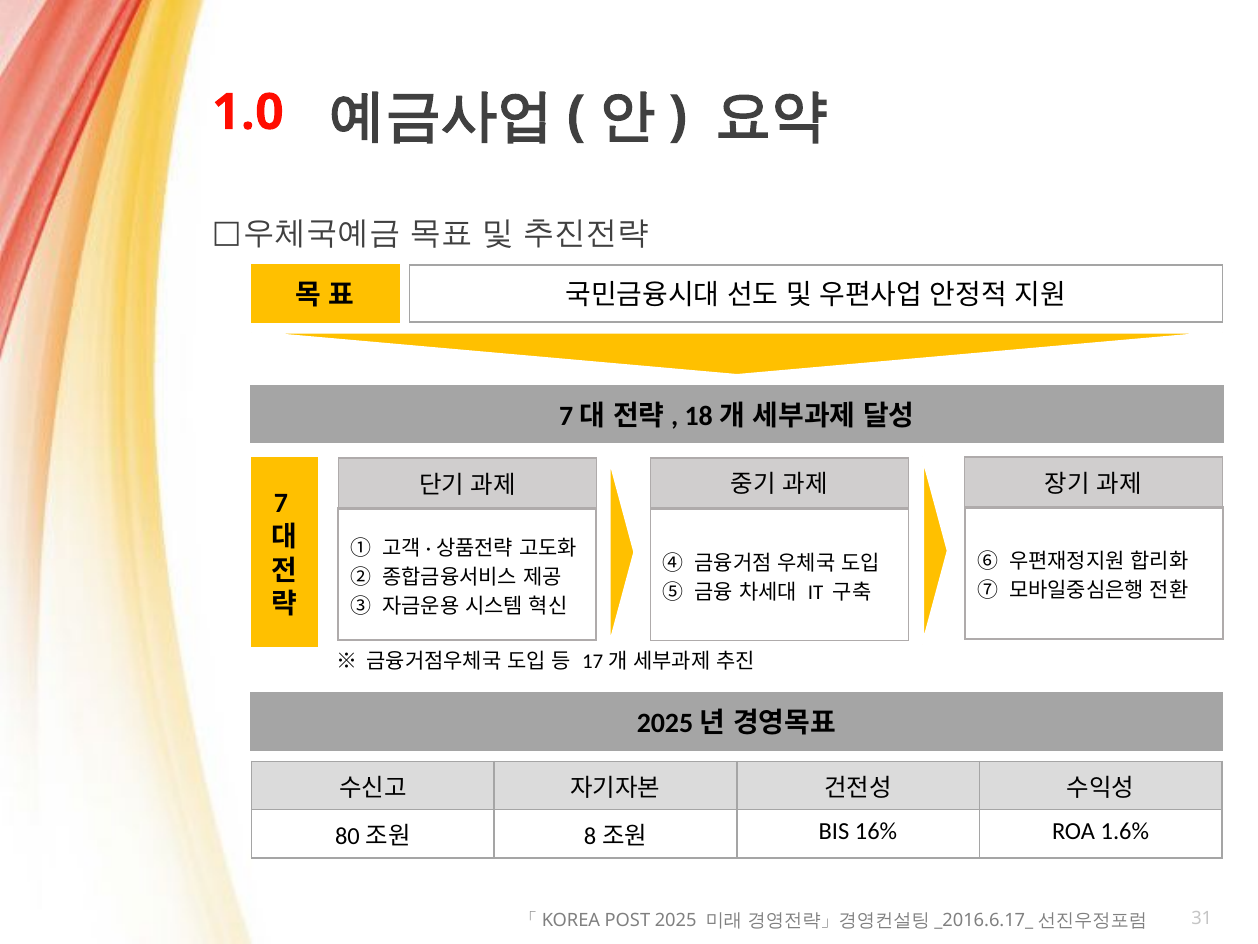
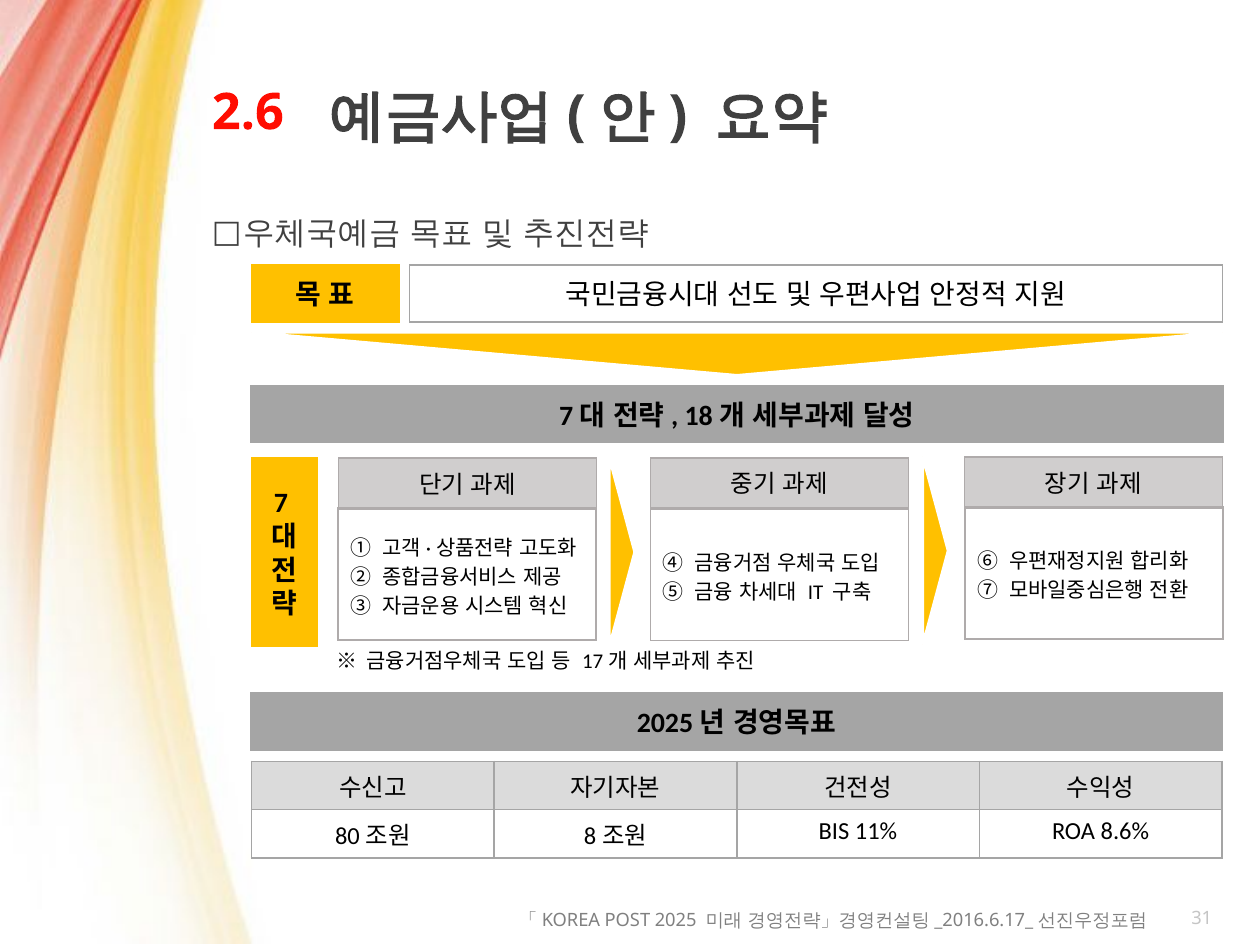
1.0: 1.0 -> 2.6
16%: 16% -> 11%
1.6%: 1.6% -> 8.6%
